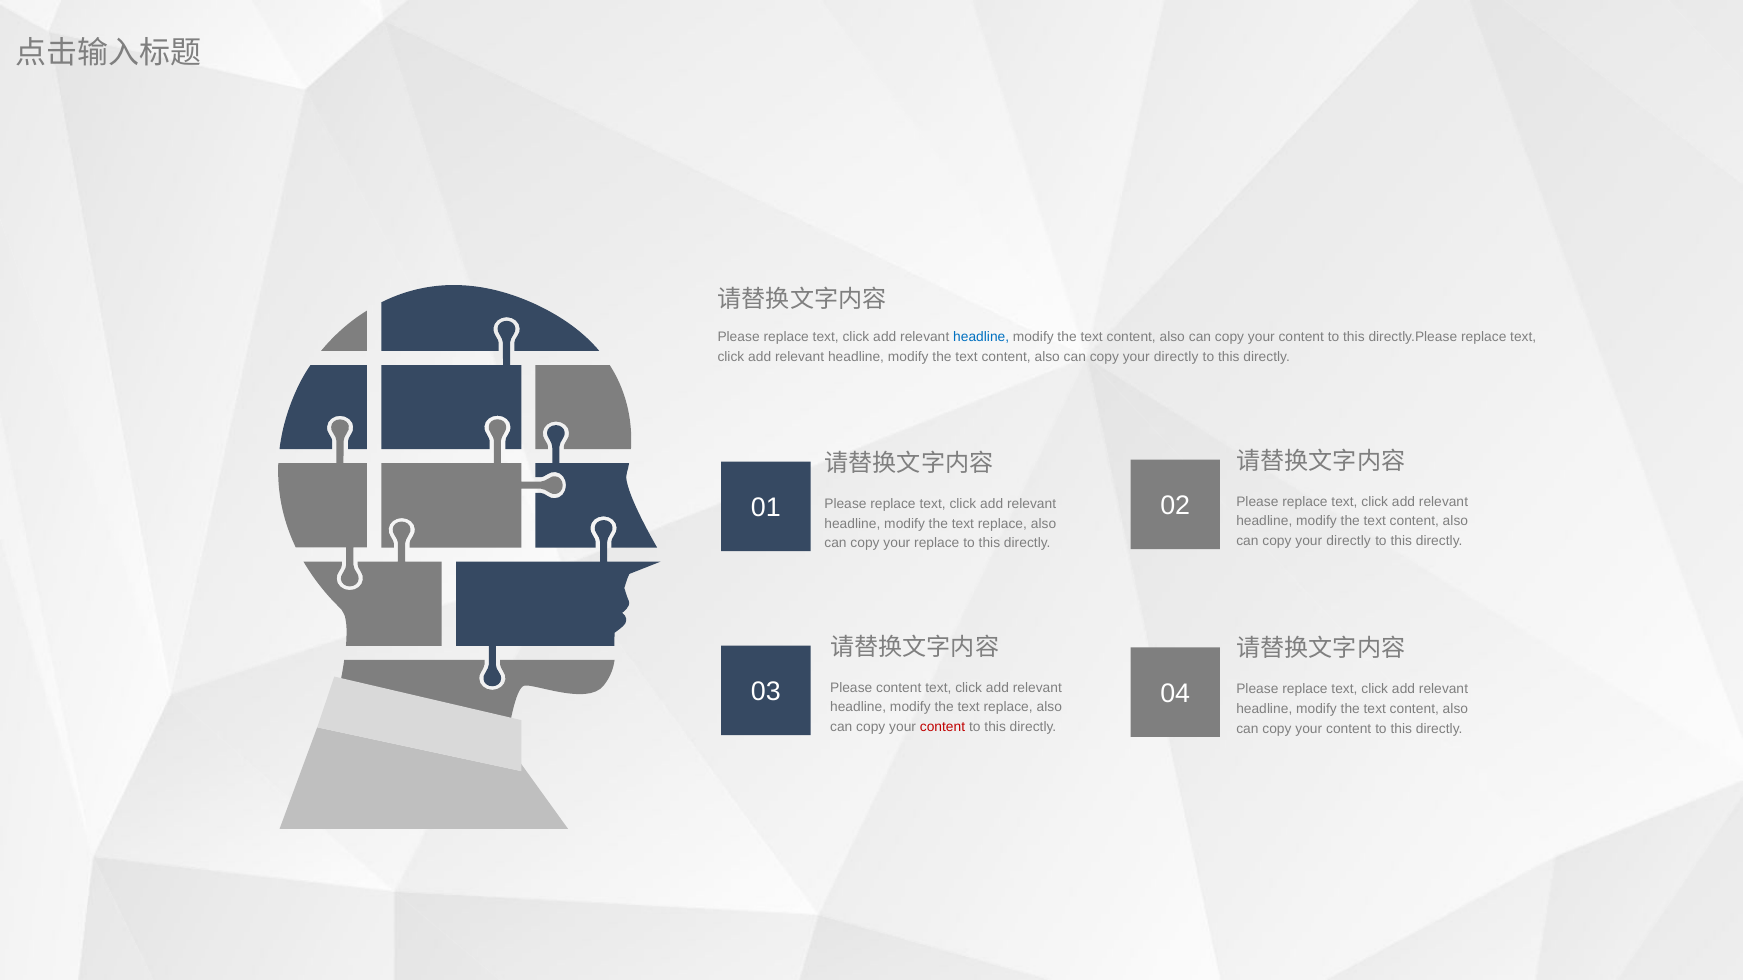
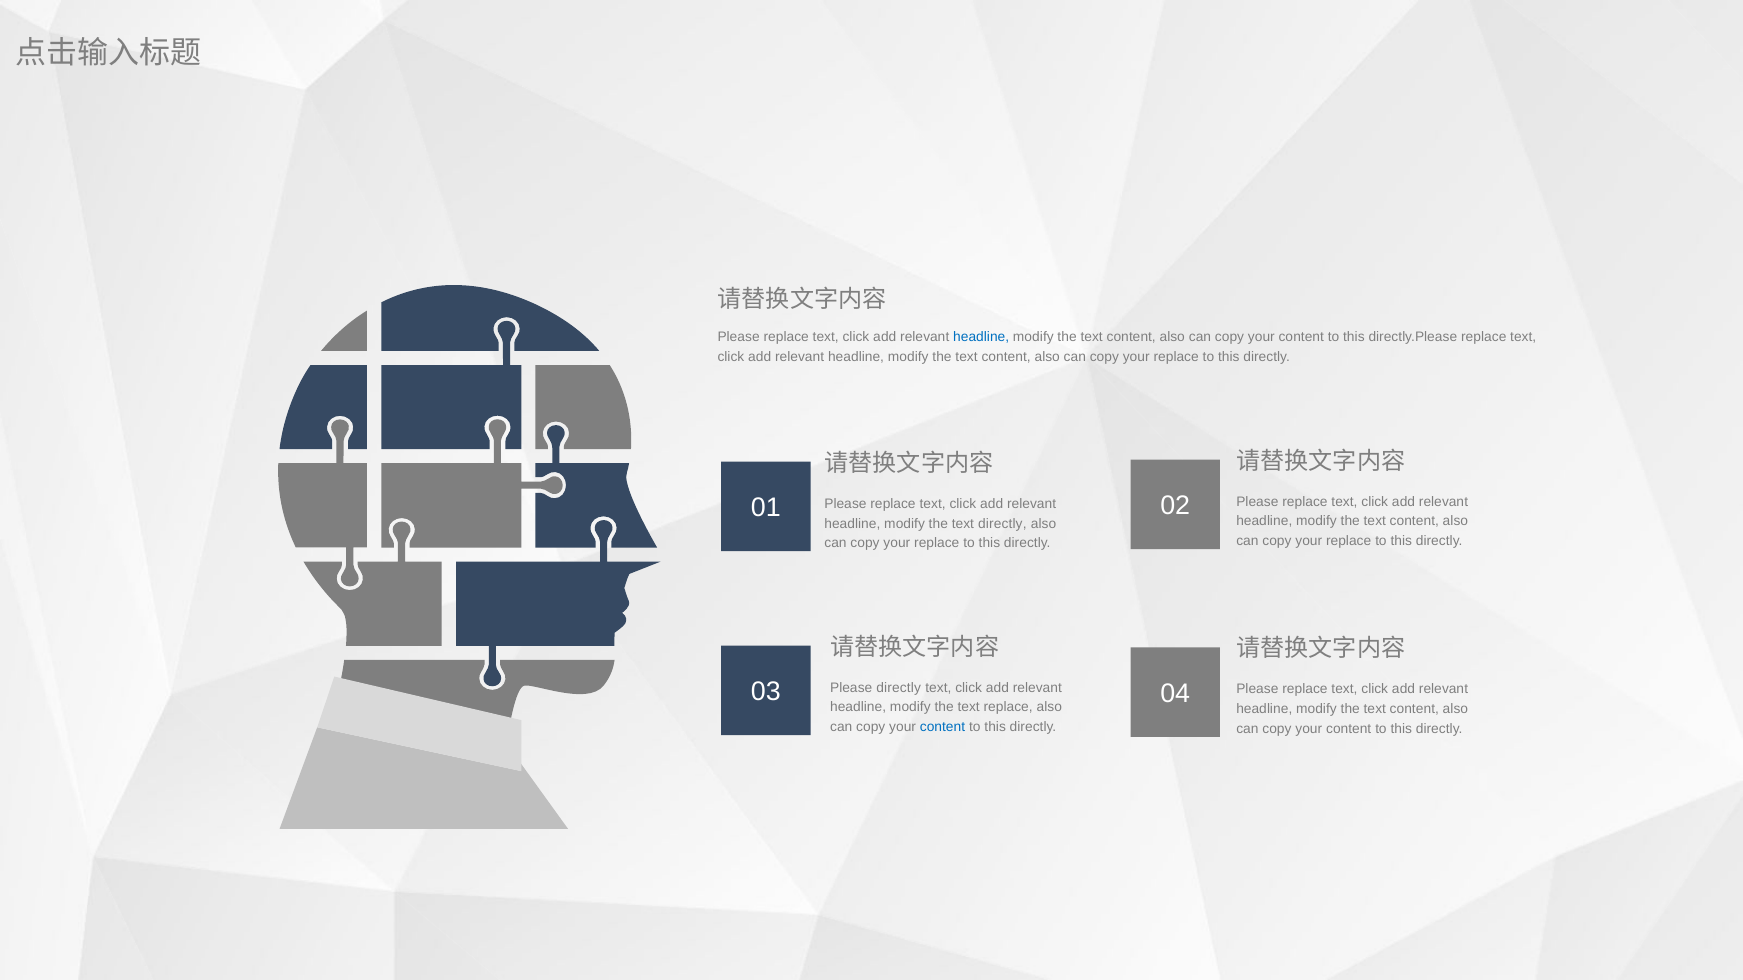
directly at (1176, 357): directly -> replace
replace at (1002, 524): replace -> directly
directly at (1349, 541): directly -> replace
Please content: content -> directly
content at (943, 727) colour: red -> blue
